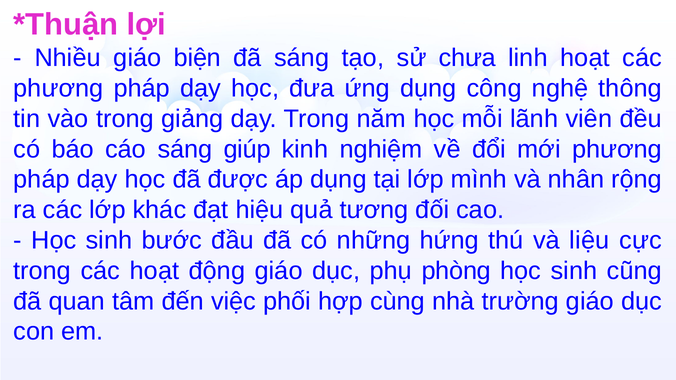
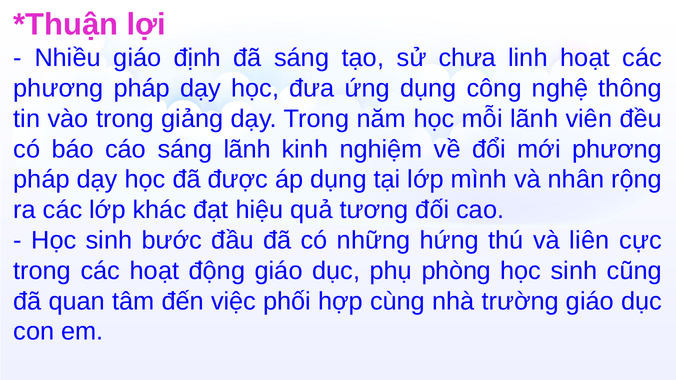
biện: biện -> định
sáng giúp: giúp -> lãnh
liệu: liệu -> liên
